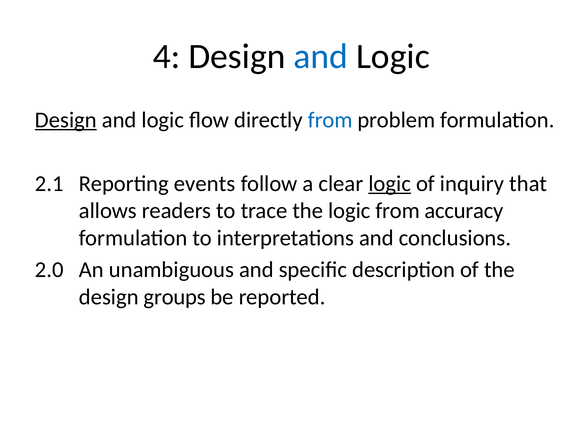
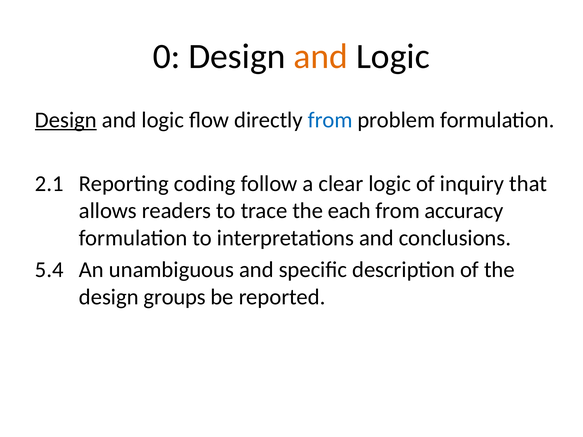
4: 4 -> 0
and at (321, 56) colour: blue -> orange
events: events -> coding
logic at (390, 184) underline: present -> none
the logic: logic -> each
2.0: 2.0 -> 5.4
